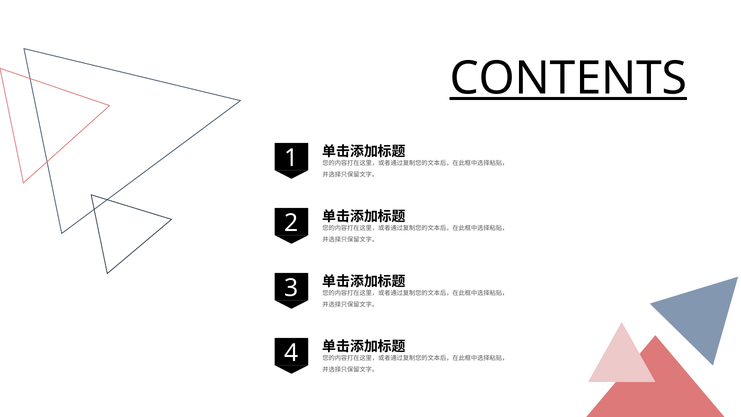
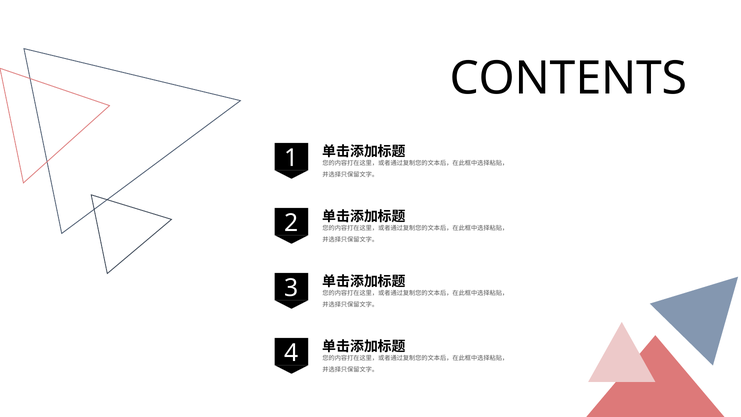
CONTENTS underline: present -> none
